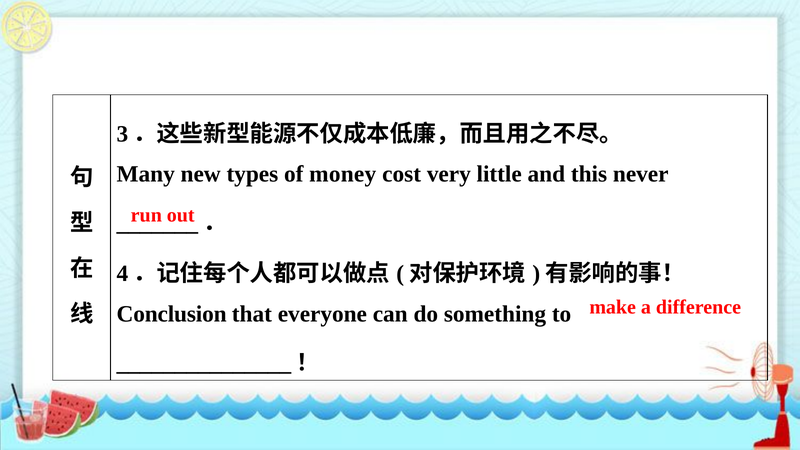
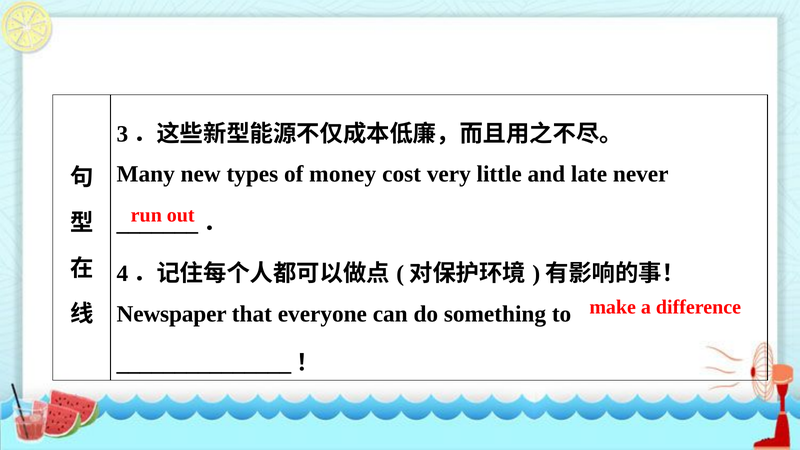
this: this -> late
Conclusion: Conclusion -> Newspaper
